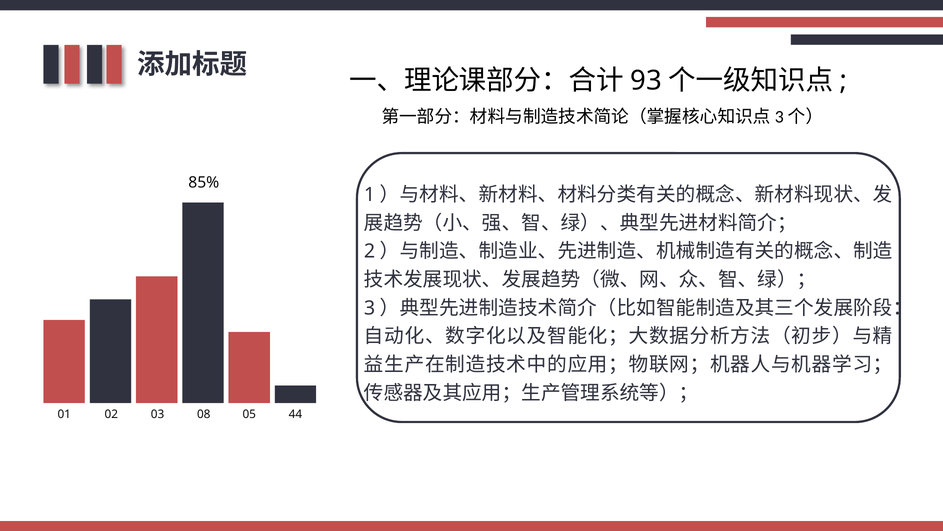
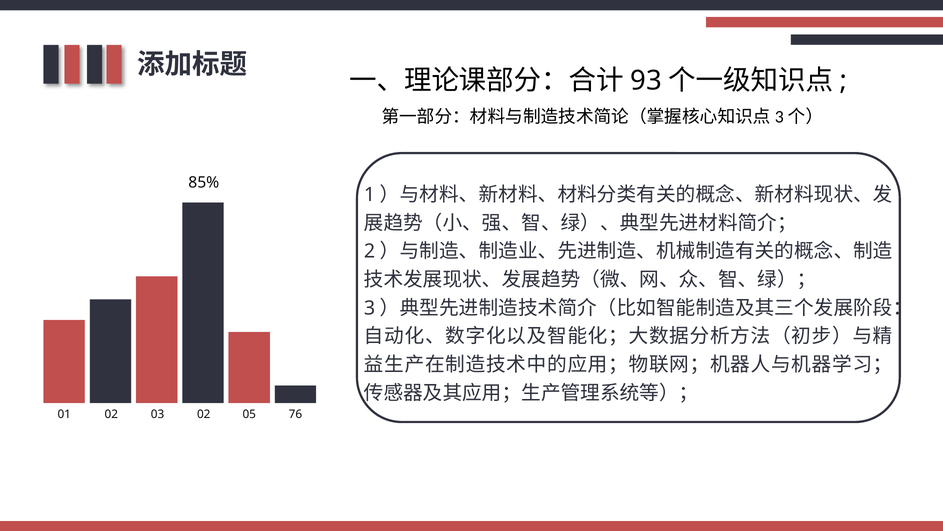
03 08: 08 -> 02
44: 44 -> 76
